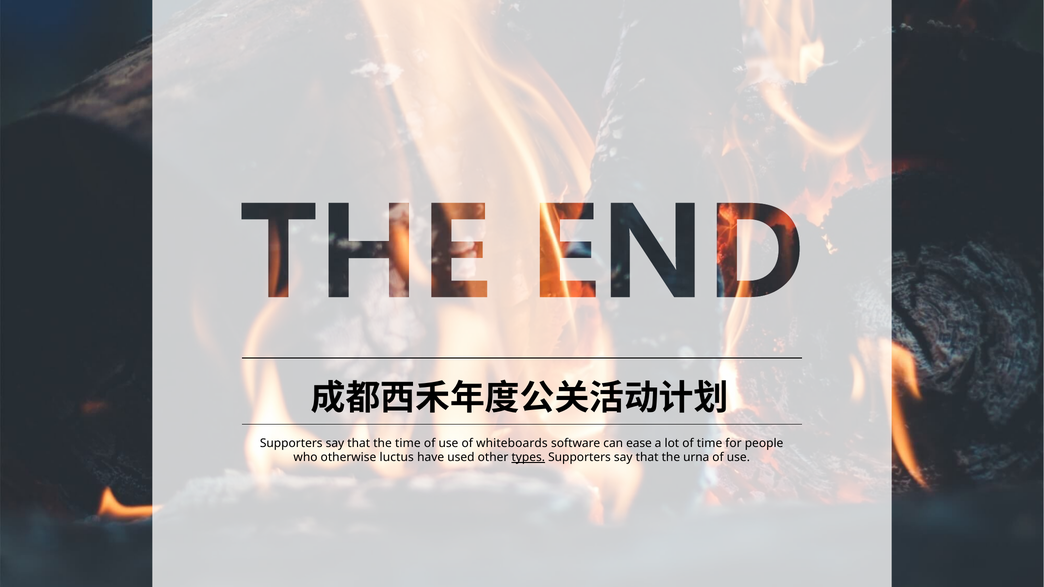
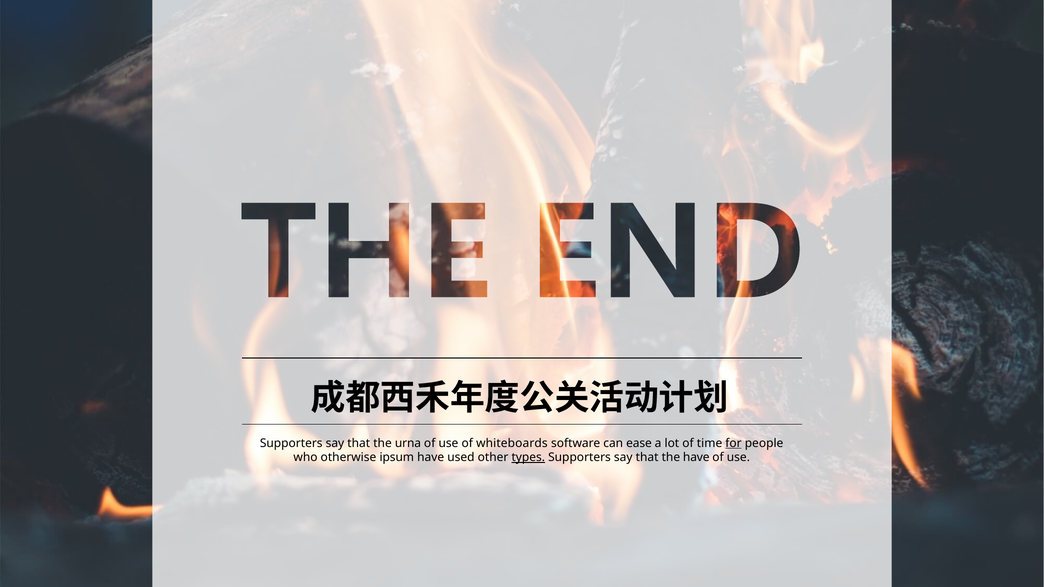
the time: time -> urna
for underline: none -> present
luctus: luctus -> ipsum
the urna: urna -> have
